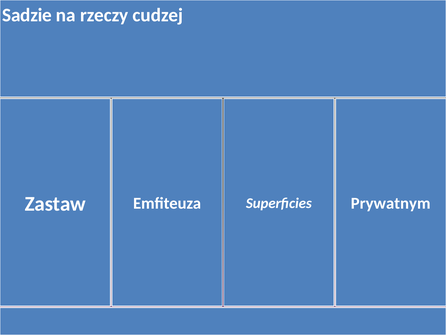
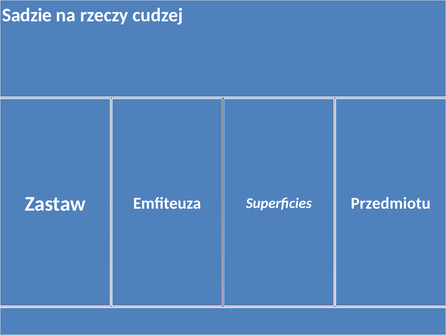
Prywatnym: Prywatnym -> Przedmiotu
